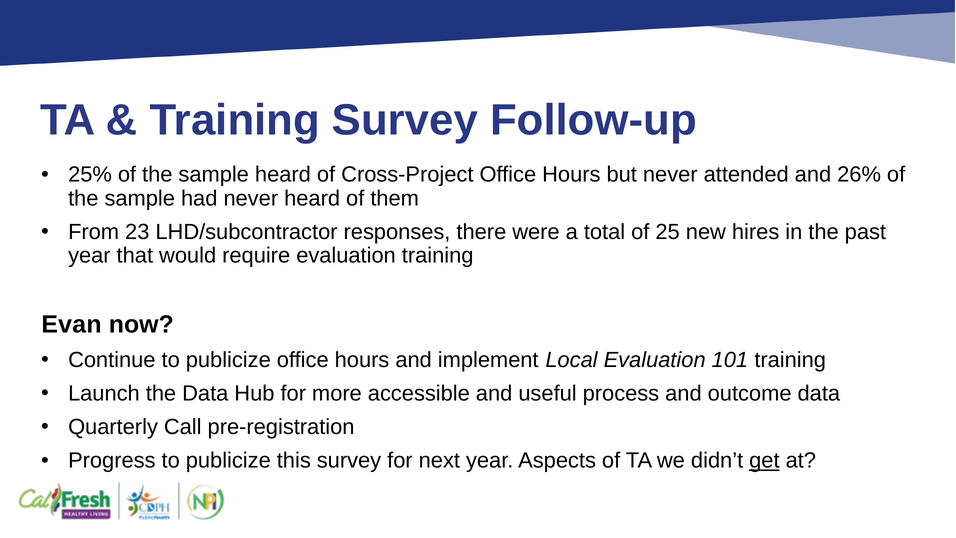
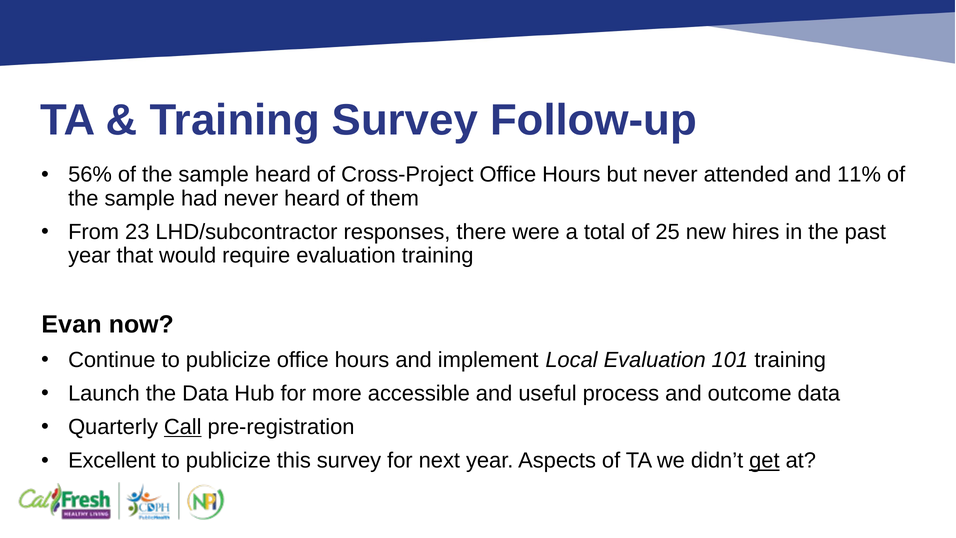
25%: 25% -> 56%
26%: 26% -> 11%
Call underline: none -> present
Progress: Progress -> Excellent
